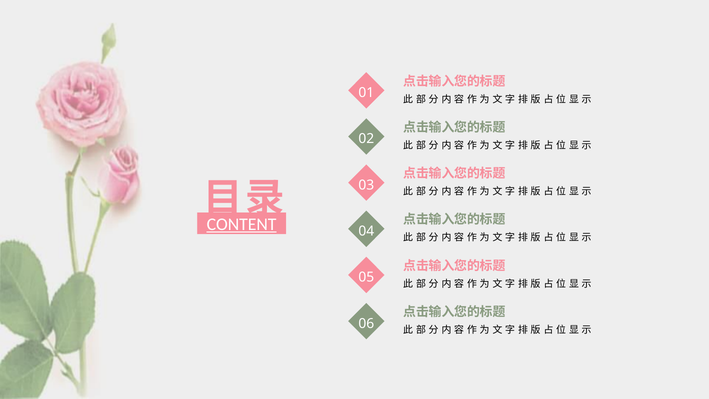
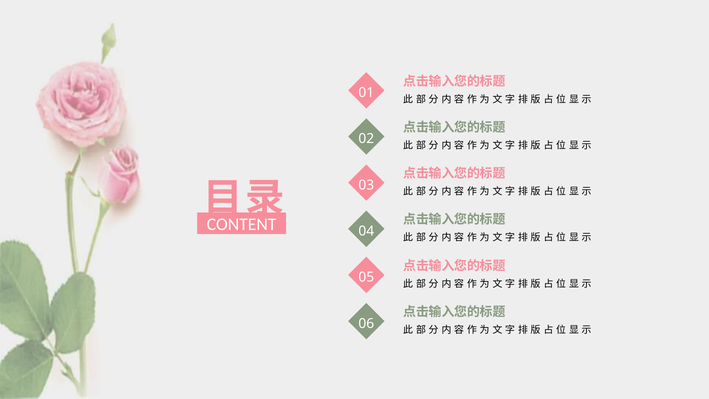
CONTENT underline: present -> none
